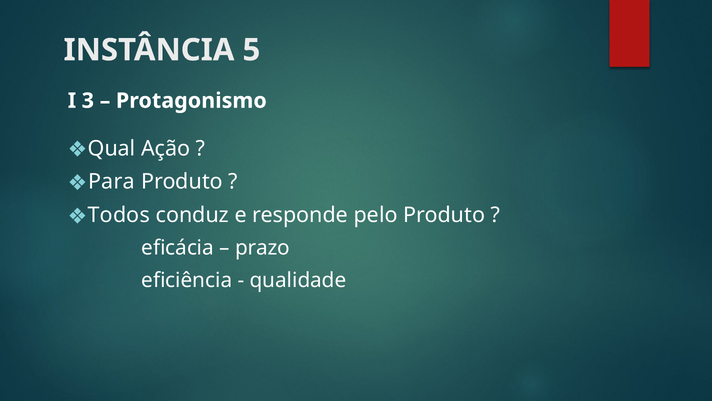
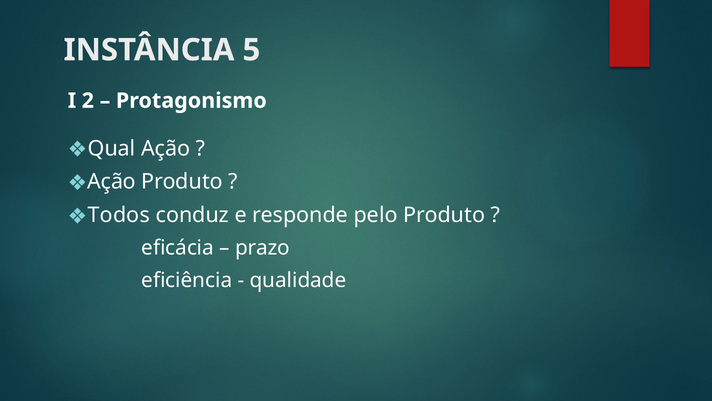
3: 3 -> 2
Para at (111, 182): Para -> Ação
